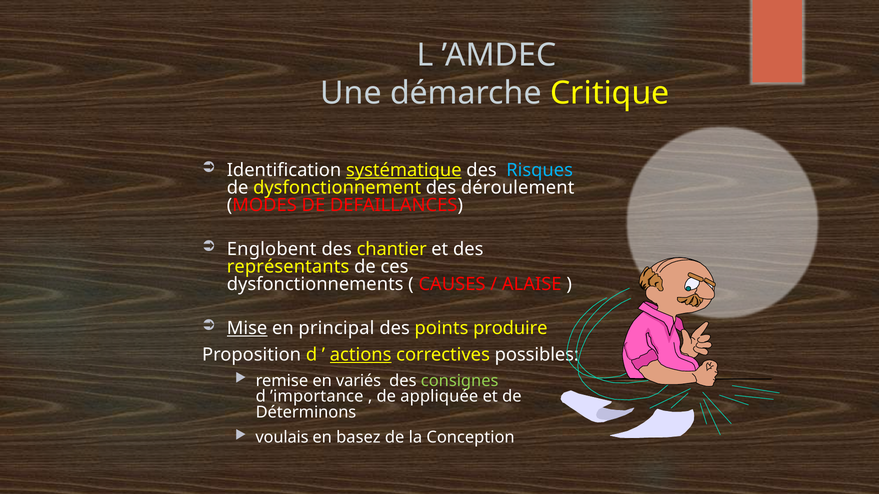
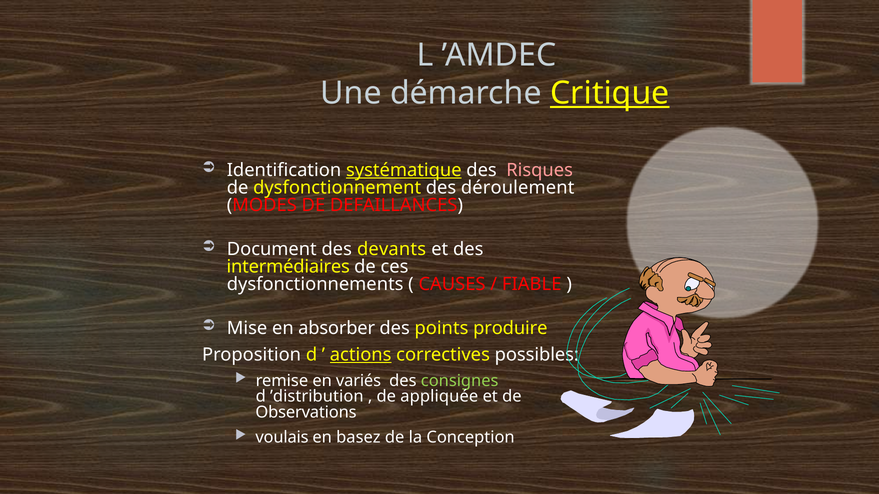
Critique underline: none -> present
Risques colour: light blue -> pink
Englobent: Englobent -> Document
chantier: chantier -> devants
représentants: représentants -> intermédiaires
ALAISE: ALAISE -> FIABLE
Mise underline: present -> none
principal: principal -> absorber
’importance: ’importance -> ’distribution
Déterminons: Déterminons -> Observations
